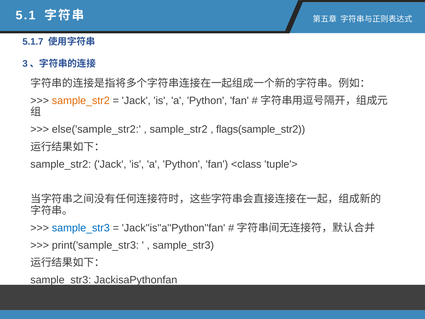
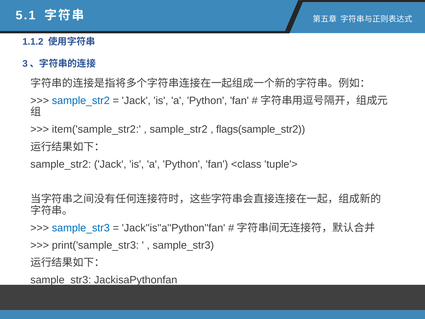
5.1.7: 5.1.7 -> 1.1.2
sample_str2 at (81, 101) colour: orange -> blue
else('sample_str2: else('sample_str2 -> item('sample_str2
